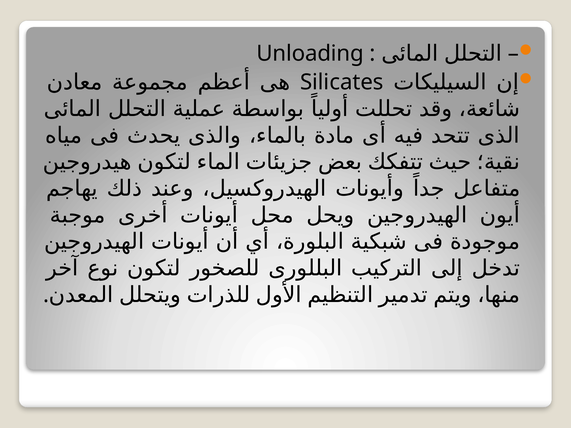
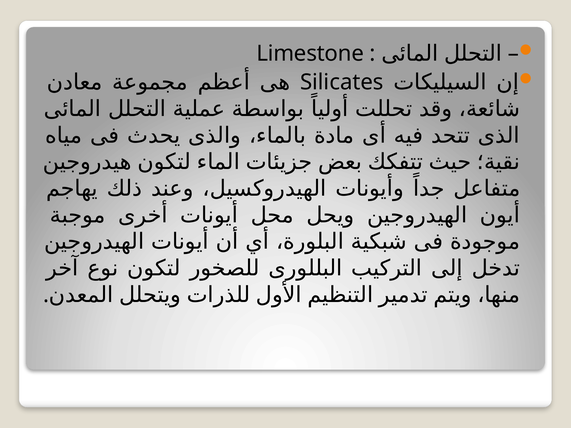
Unloading: Unloading -> Limestone
